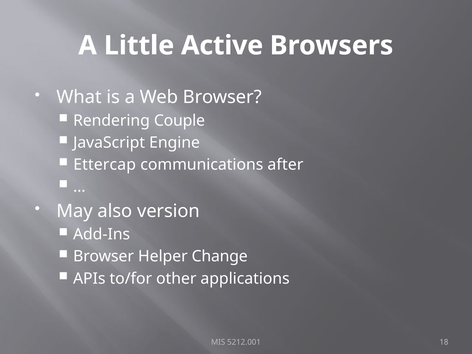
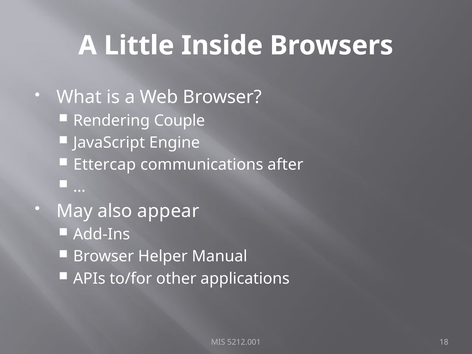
Active: Active -> Inside
version: version -> appear
Change: Change -> Manual
